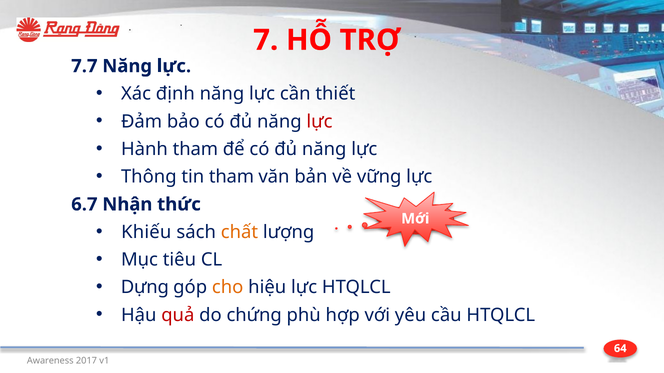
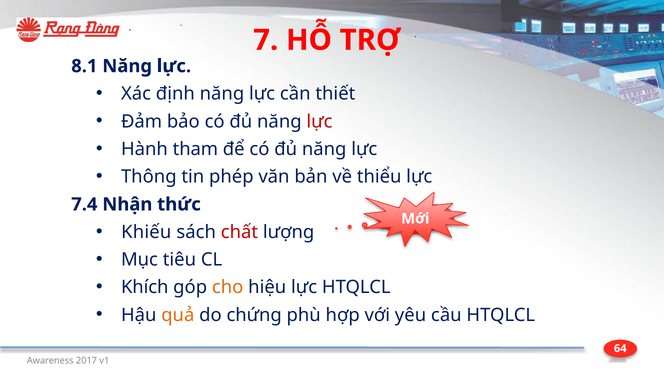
7.7: 7.7 -> 8.1
tin tham: tham -> phép
vững: vững -> thiểu
6.7: 6.7 -> 7.4
chất colour: orange -> red
Dựng: Dựng -> Khích
quả colour: red -> orange
